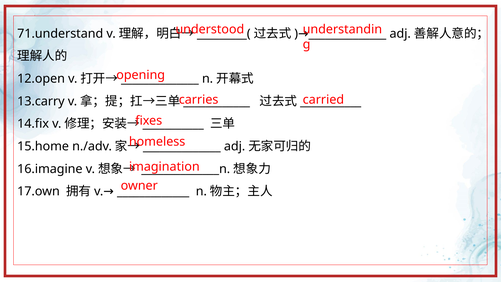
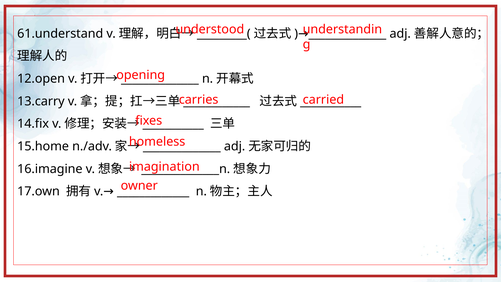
71.understand: 71.understand -> 61.understand
